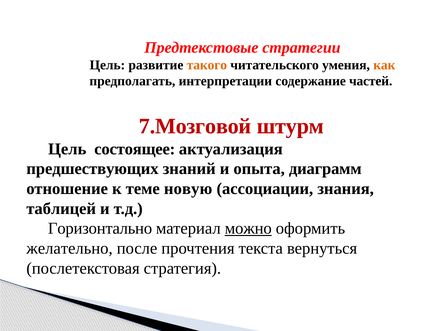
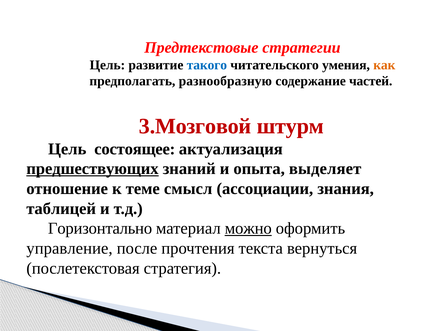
такого colour: orange -> blue
интерпретации: интерпретации -> разнообразную
7.Мозговой: 7.Мозговой -> 3.Мозговой
предшествующих underline: none -> present
диаграмм: диаграмм -> выделяет
новую: новую -> смысл
желательно: желательно -> управление
